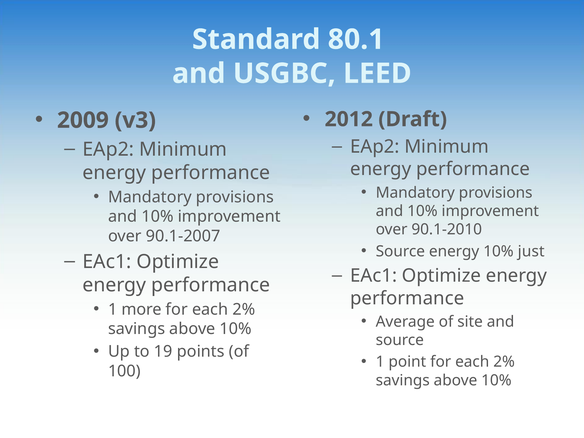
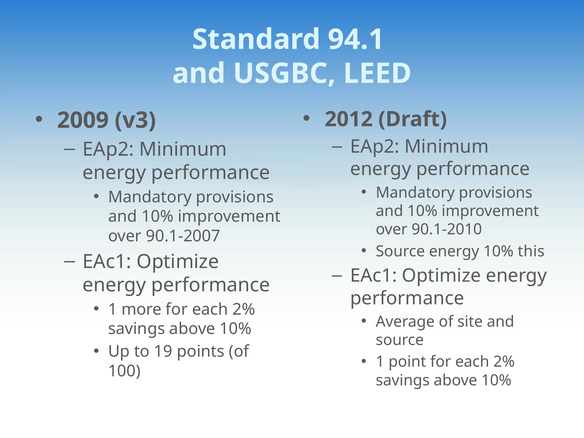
80.1: 80.1 -> 94.1
just: just -> this
